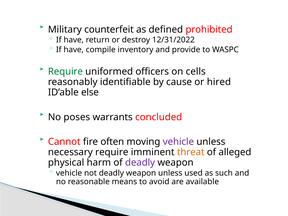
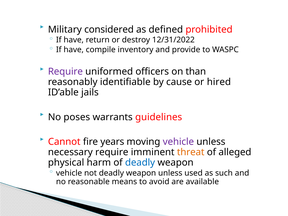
counterfeit: counterfeit -> considered
Require at (65, 72) colour: green -> purple
cells: cells -> than
else: else -> jails
concluded: concluded -> guidelines
often: often -> years
deadly at (140, 163) colour: purple -> blue
